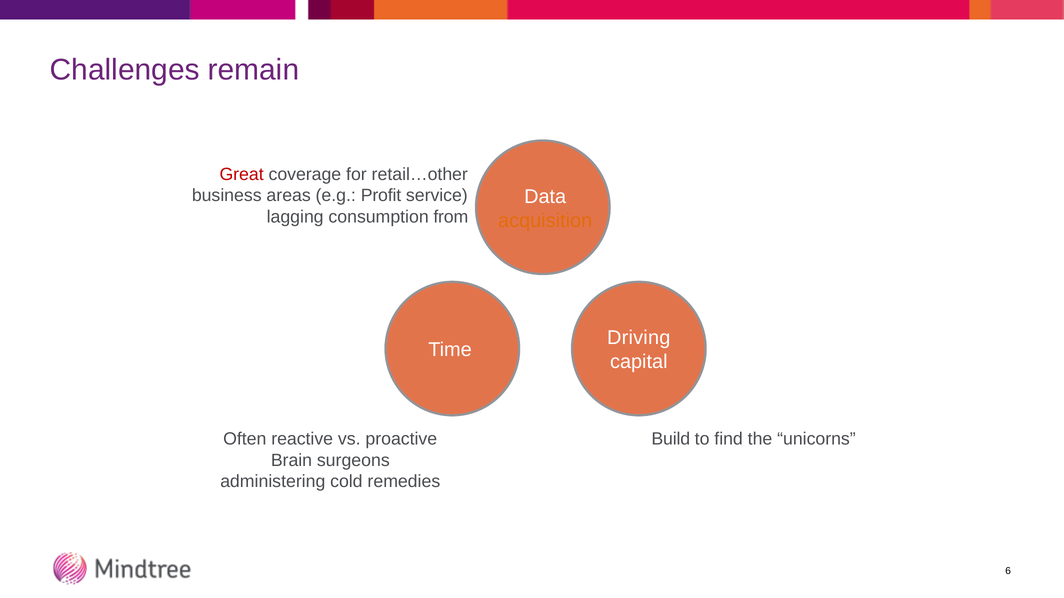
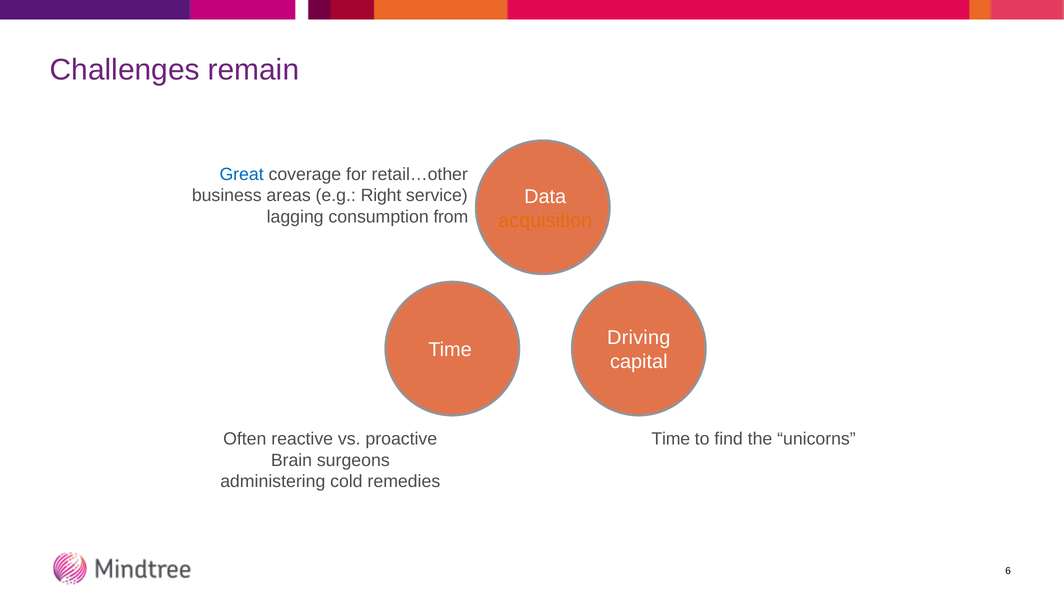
Great colour: red -> blue
Profit: Profit -> Right
Build at (671, 439): Build -> Time
